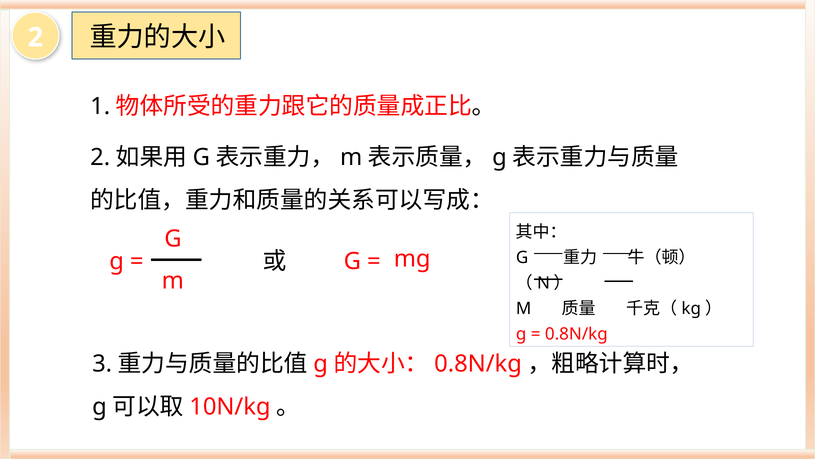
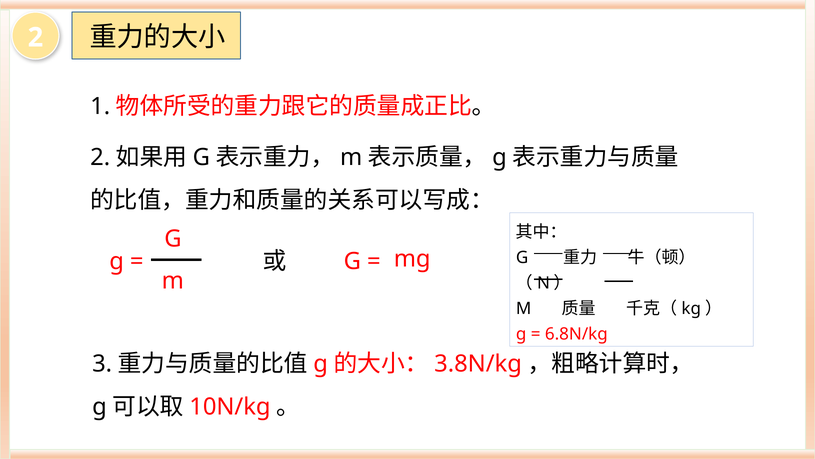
0.8N/kg at (576, 334): 0.8N/kg -> 6.8N/kg
0.8N/kg at (478, 363): 0.8N/kg -> 3.8N/kg
